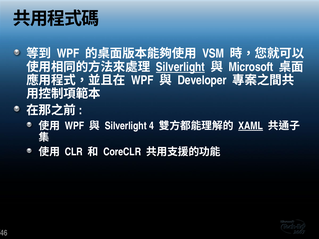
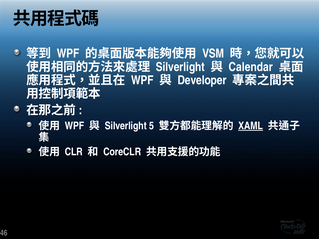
Silverlight at (180, 67) underline: present -> none
Microsoft: Microsoft -> Calendar
4: 4 -> 5
